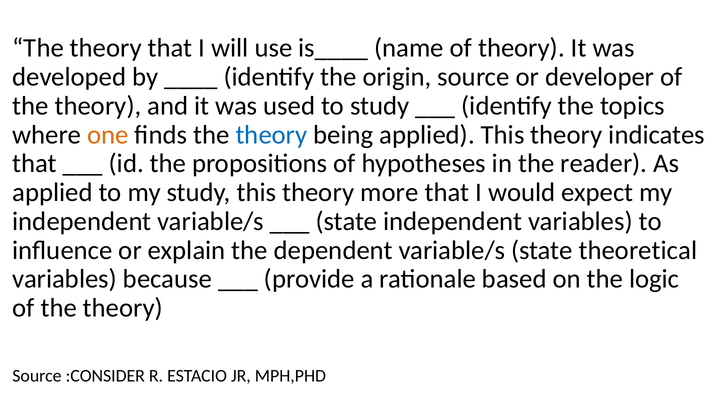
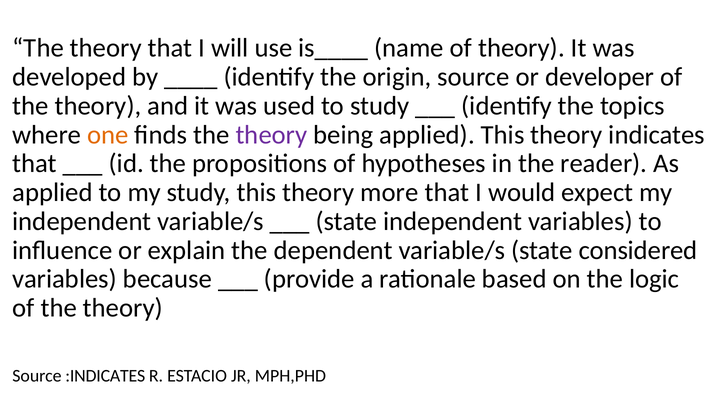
theory at (271, 135) colour: blue -> purple
theoretical: theoretical -> considered
:CONSIDER: :CONSIDER -> :INDICATES
